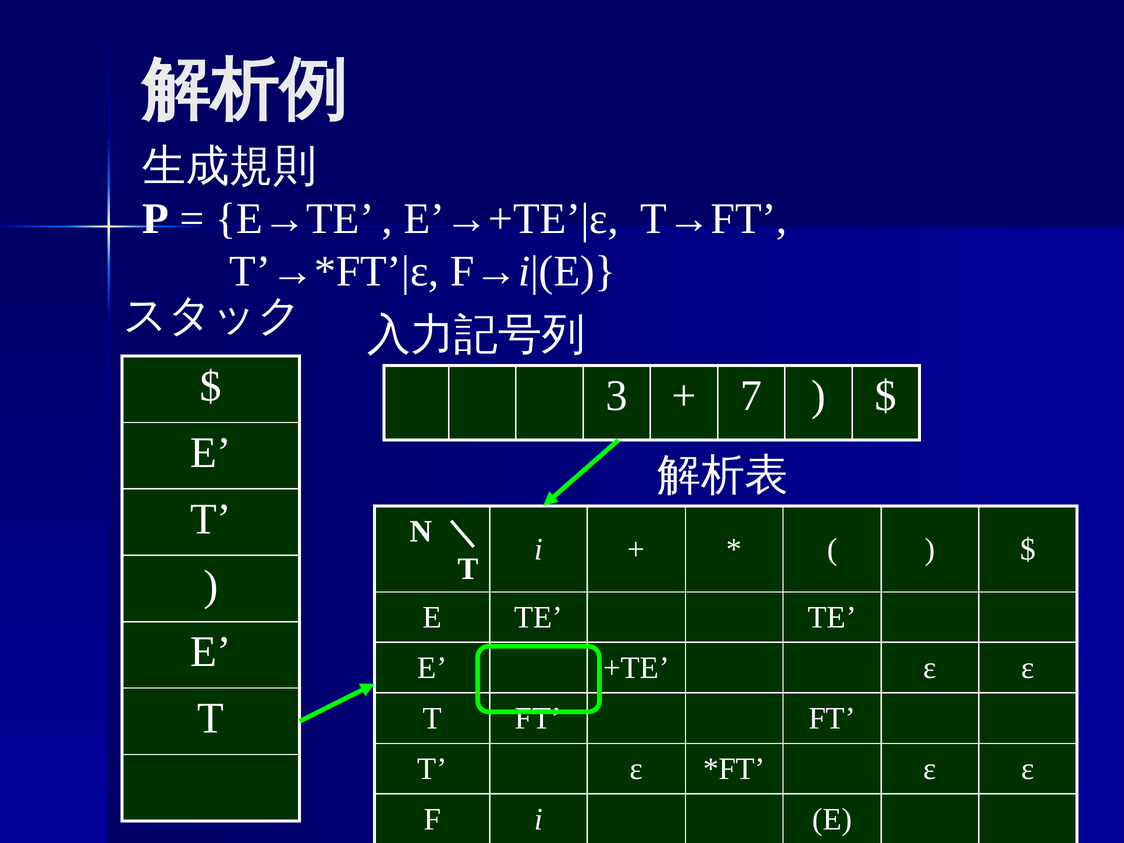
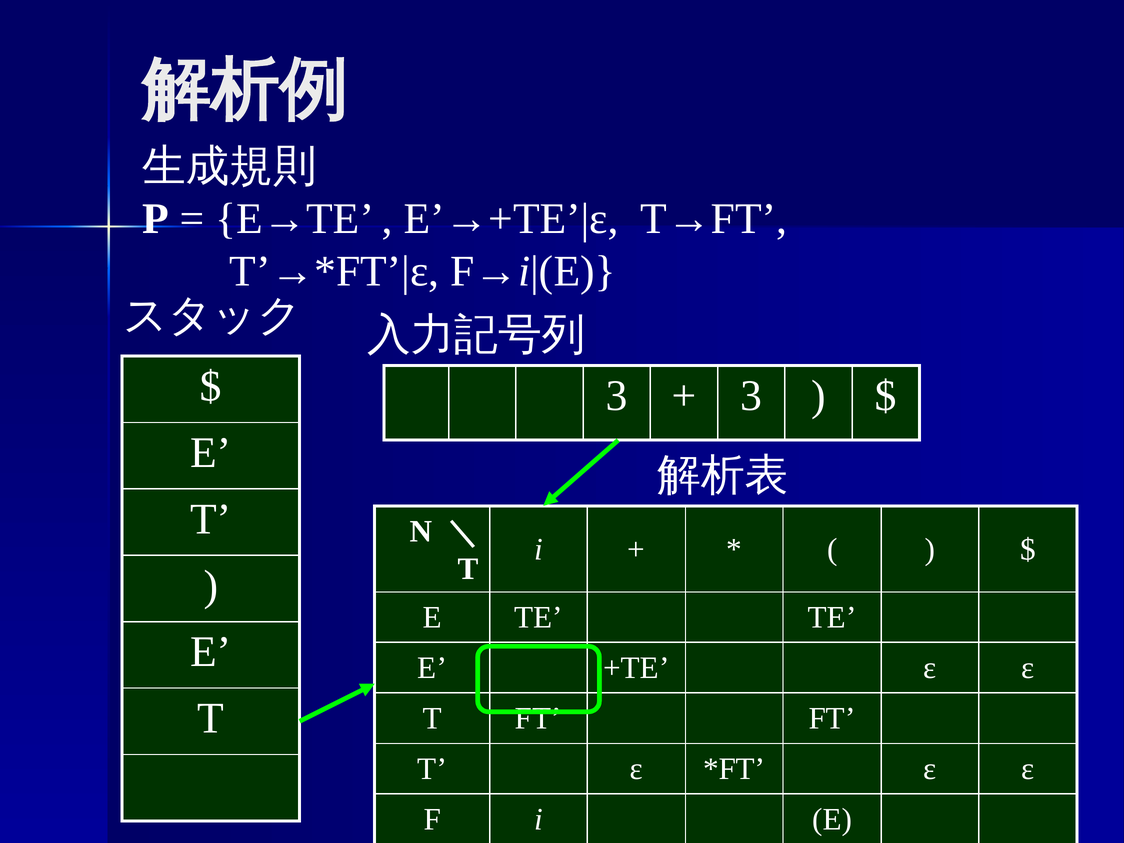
7 at (751, 396): 7 -> 3
